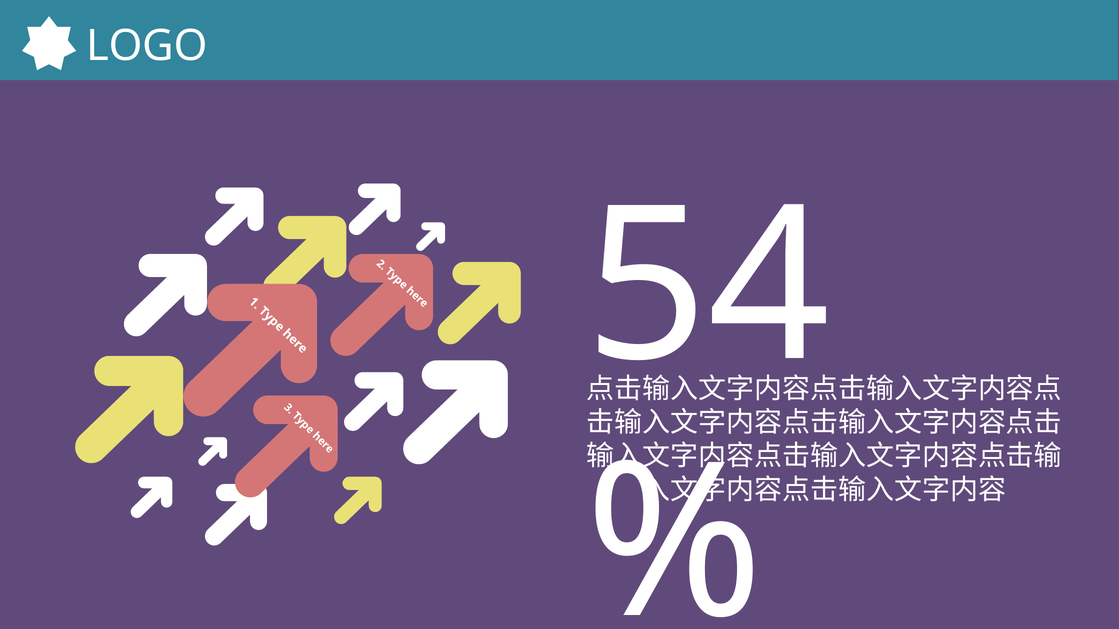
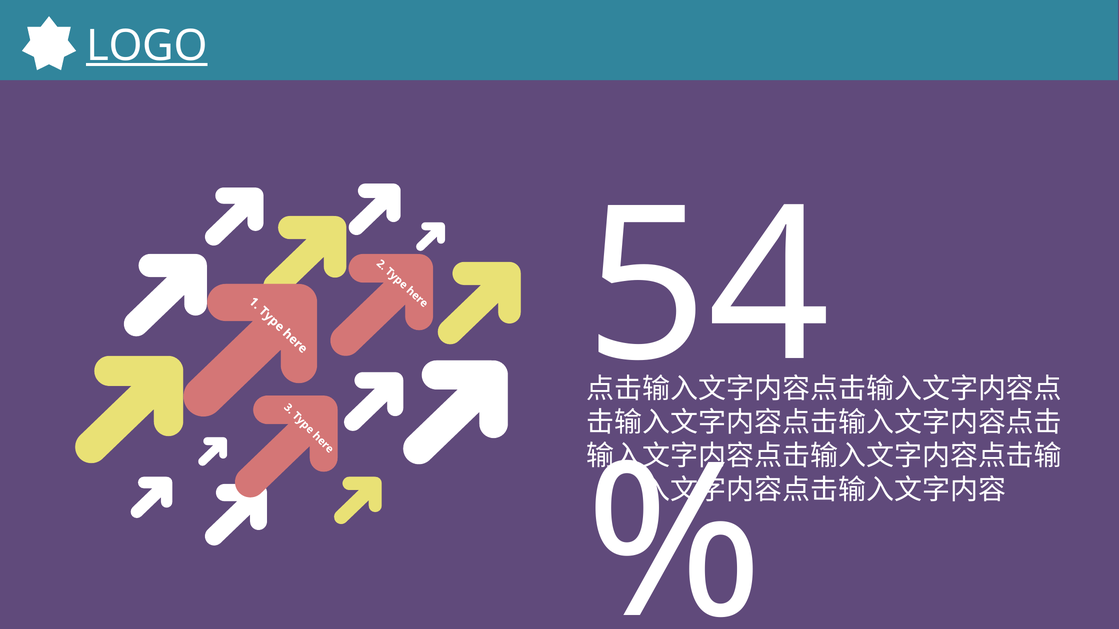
LOGO underline: none -> present
